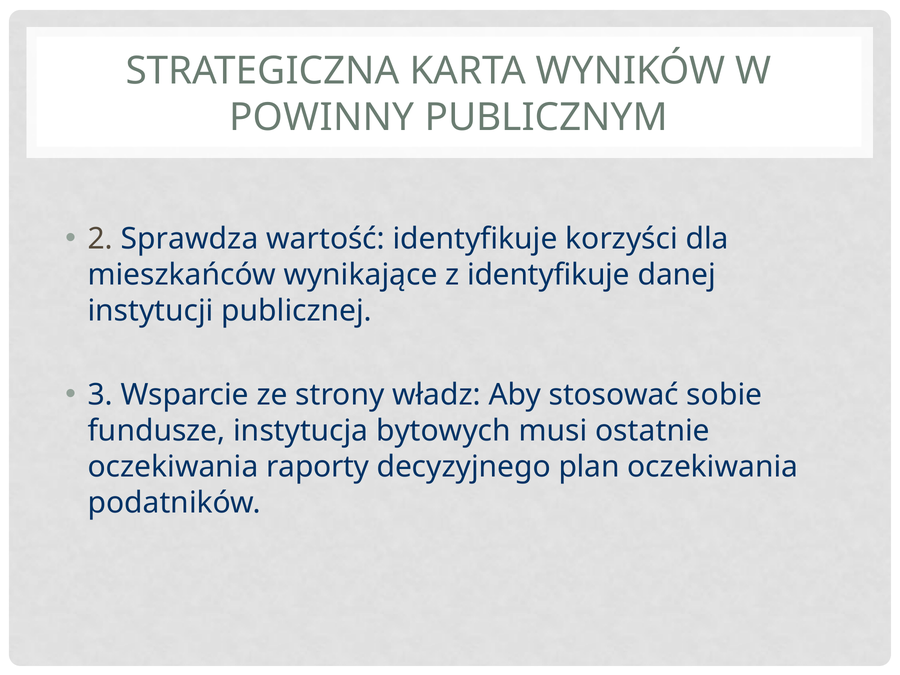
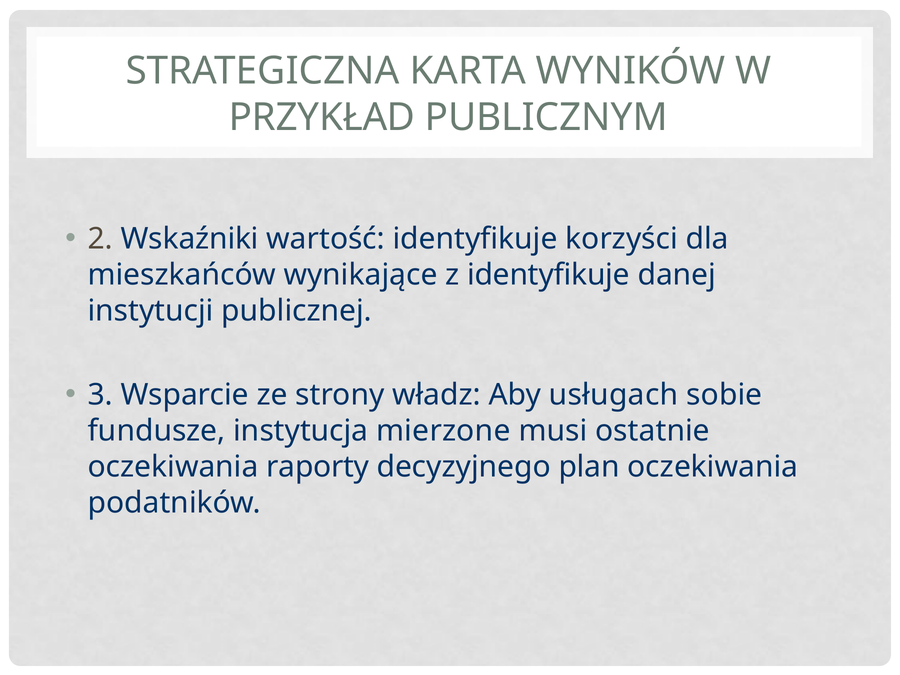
POWINNY: POWINNY -> PRZYKŁAD
Sprawdza: Sprawdza -> Wskaźniki
stosować: stosować -> usługach
bytowych: bytowych -> mierzone
